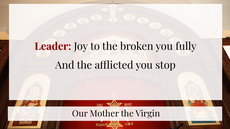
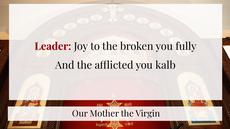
stop: stop -> kalb
